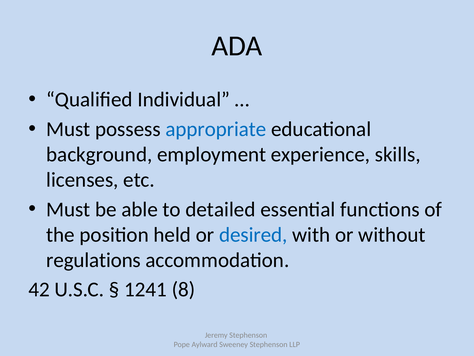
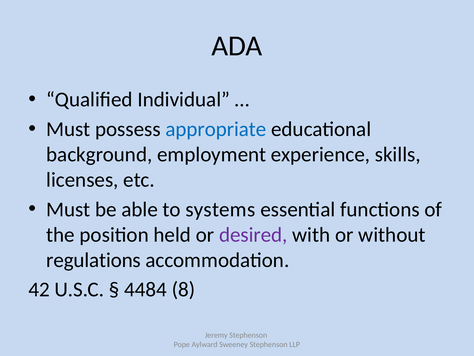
detailed: detailed -> systems
desired colour: blue -> purple
1241: 1241 -> 4484
